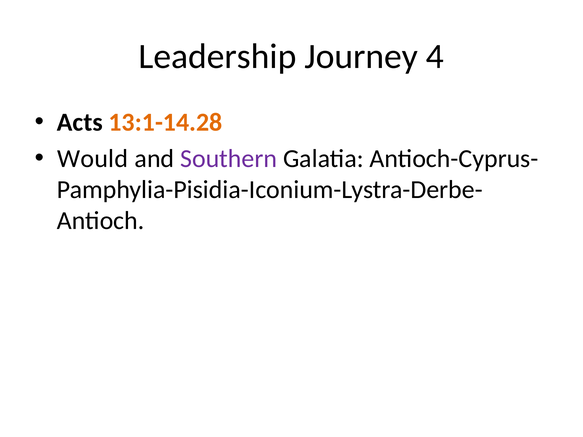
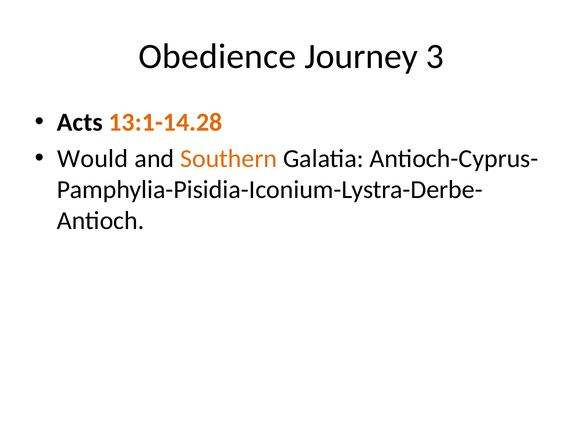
Leadership: Leadership -> Obedience
4: 4 -> 3
Southern colour: purple -> orange
